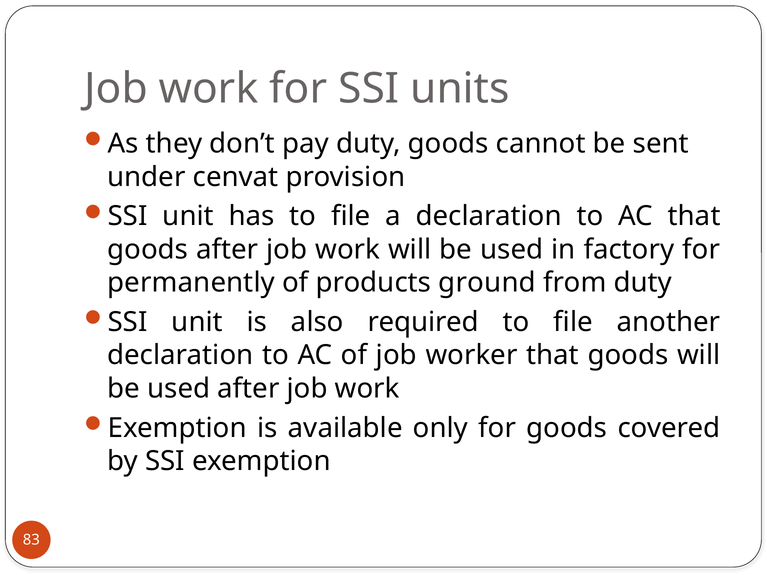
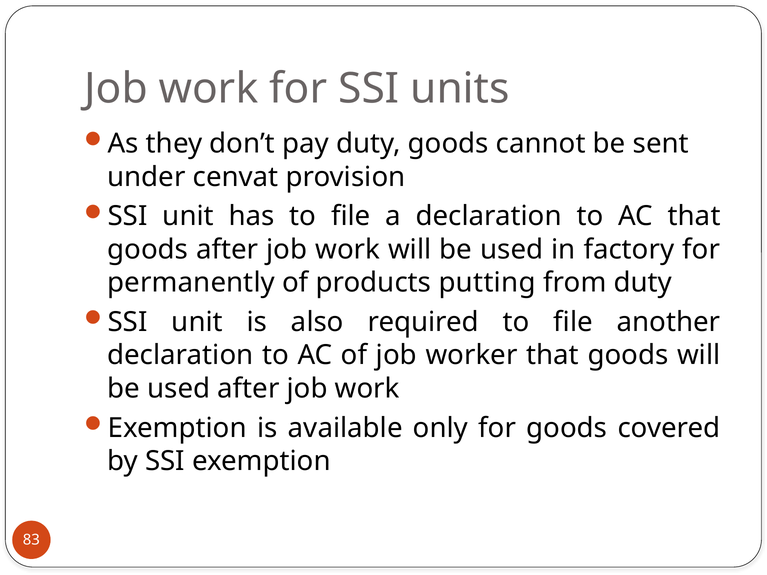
ground: ground -> putting
